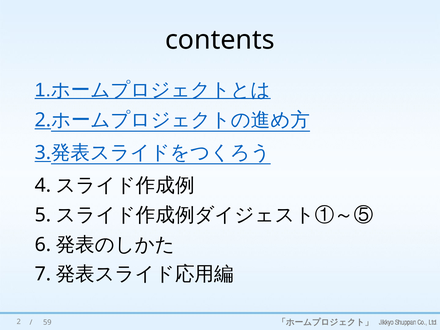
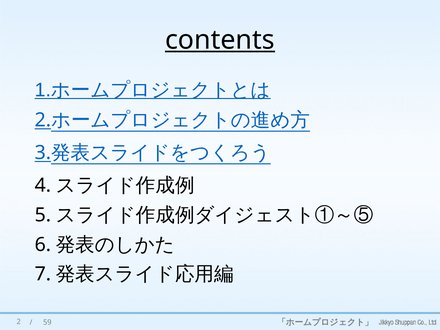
contents underline: none -> present
